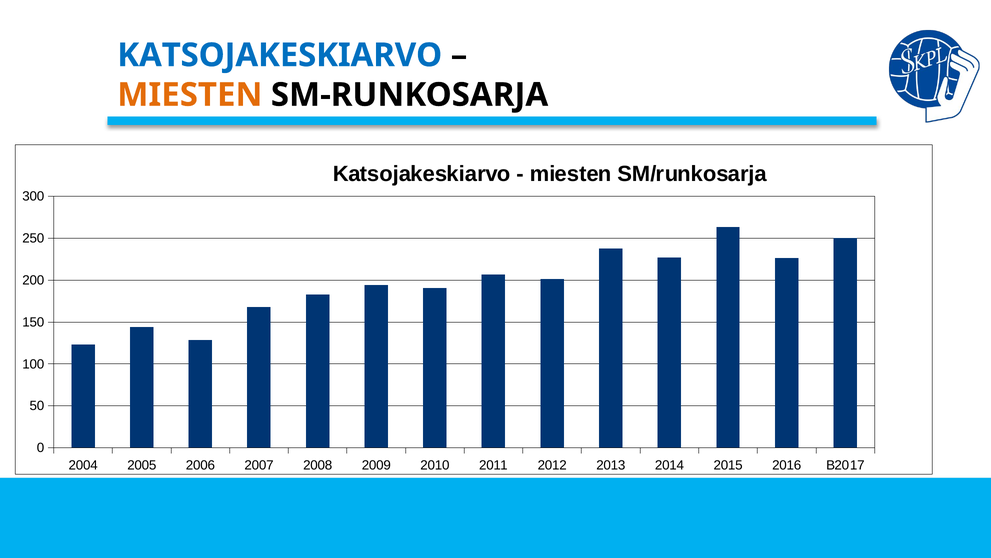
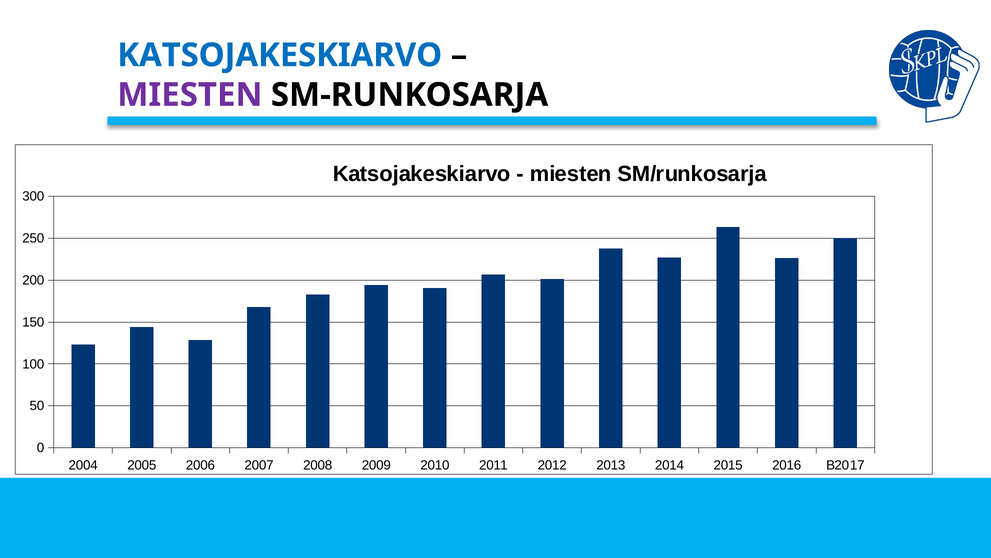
MIESTEN at (190, 95) colour: orange -> purple
